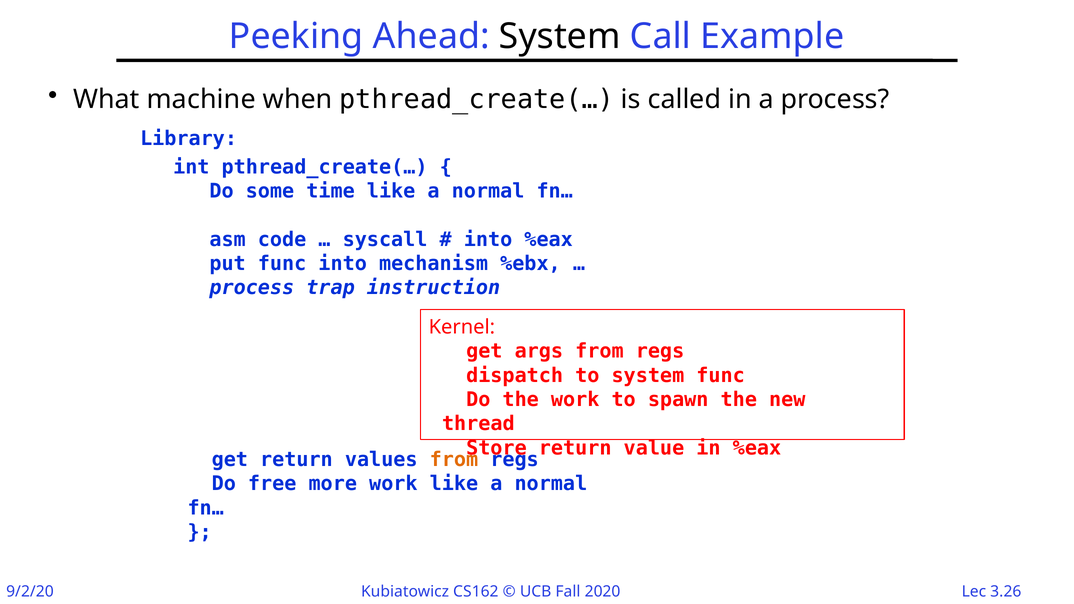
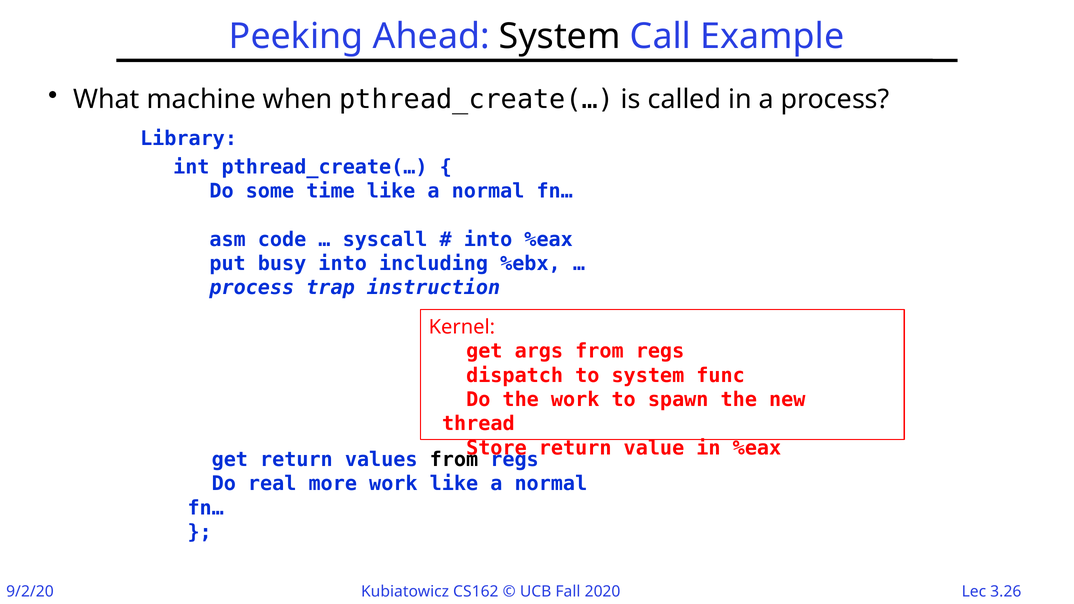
put func: func -> busy
mechanism: mechanism -> including
from at (454, 460) colour: orange -> black
free: free -> real
